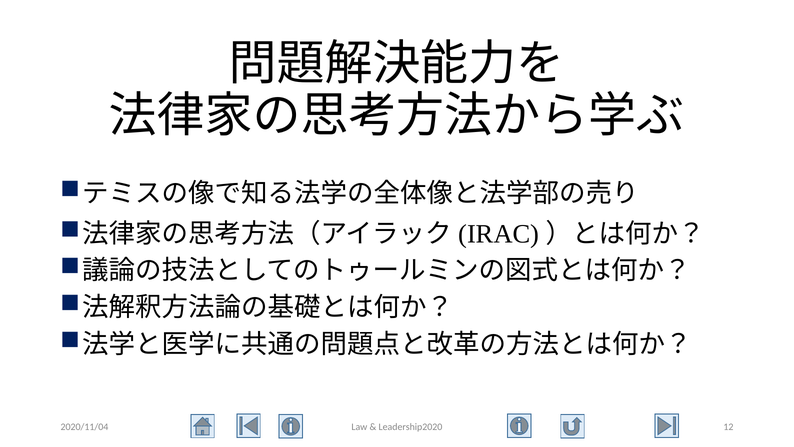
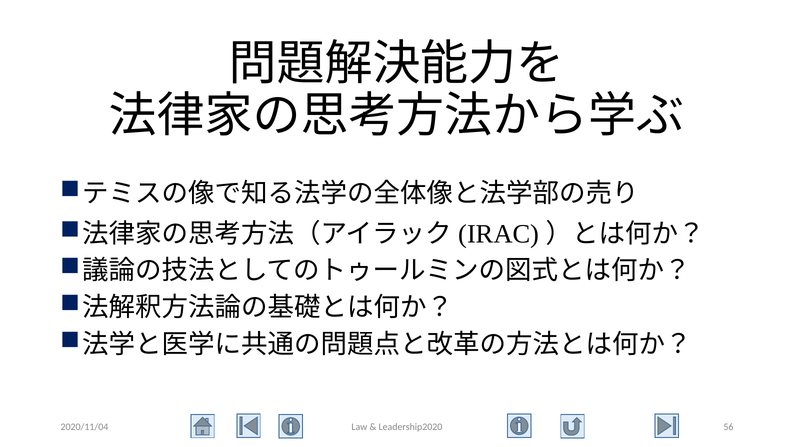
12: 12 -> 56
